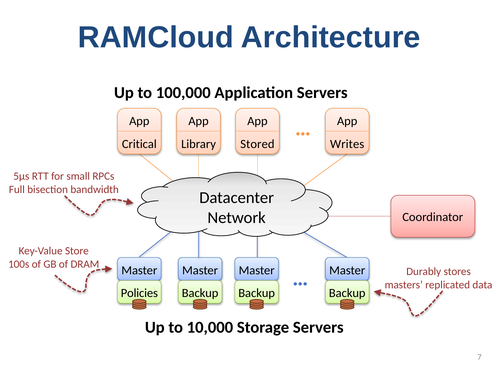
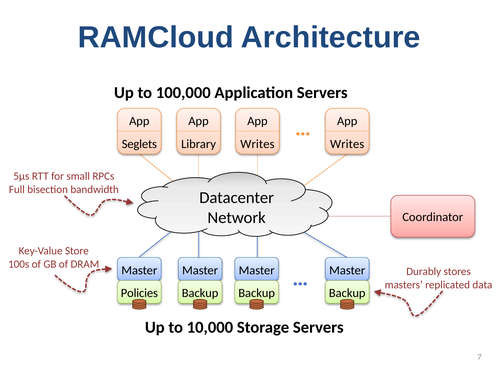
Critical: Critical -> Seglets
Stored at (257, 144): Stored -> Writes
